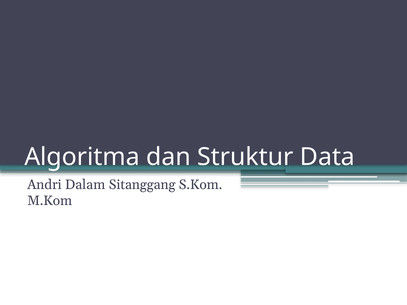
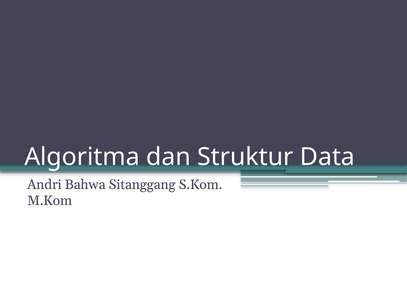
Dalam: Dalam -> Bahwa
